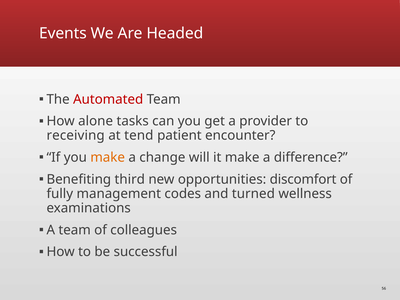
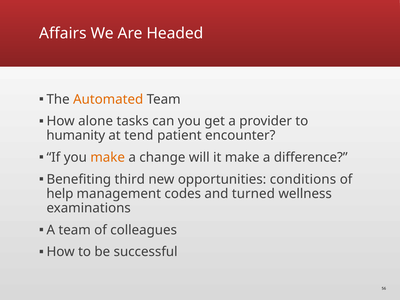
Events: Events -> Affairs
Automated colour: red -> orange
receiving: receiving -> humanity
discomfort: discomfort -> conditions
fully: fully -> help
